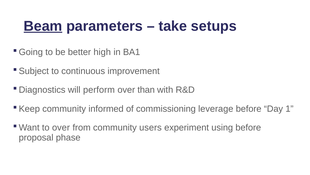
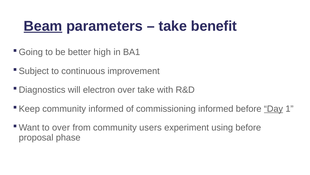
setups: setups -> benefit
perform: perform -> electron
over than: than -> take
commissioning leverage: leverage -> informed
Day underline: none -> present
